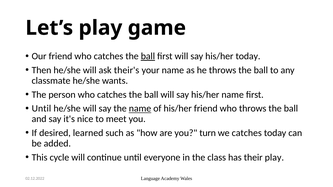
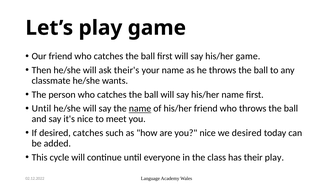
ball at (148, 56) underline: present -> none
his/her today: today -> game
desired learned: learned -> catches
you turn: turn -> nice
we catches: catches -> desired
